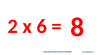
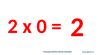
6: 6 -> 0
8 at (77, 27): 8 -> 2
